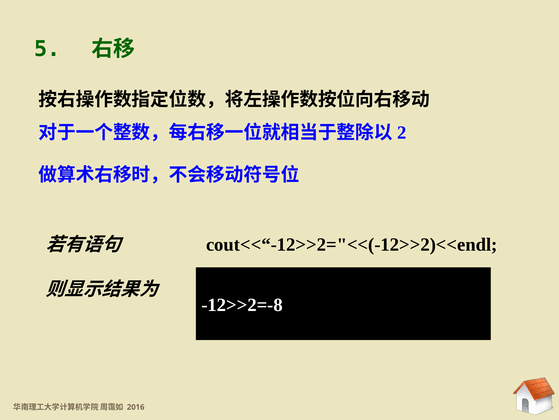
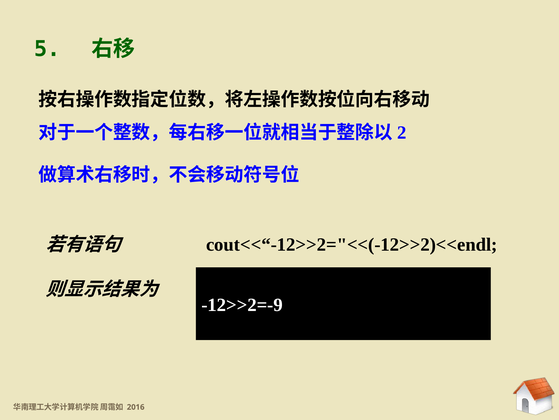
-12>>2=-8: -12>>2=-8 -> -12>>2=-9
